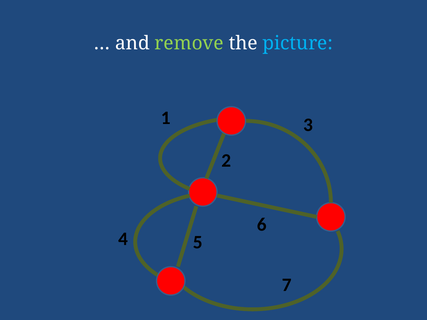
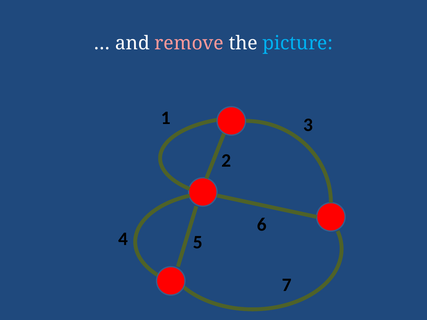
remove colour: light green -> pink
